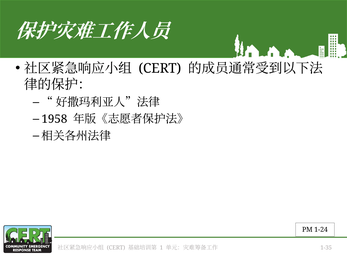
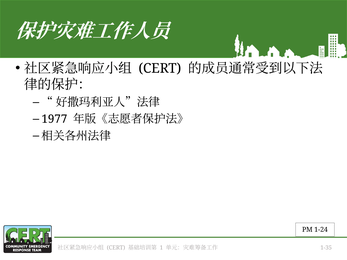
1958: 1958 -> 1977
